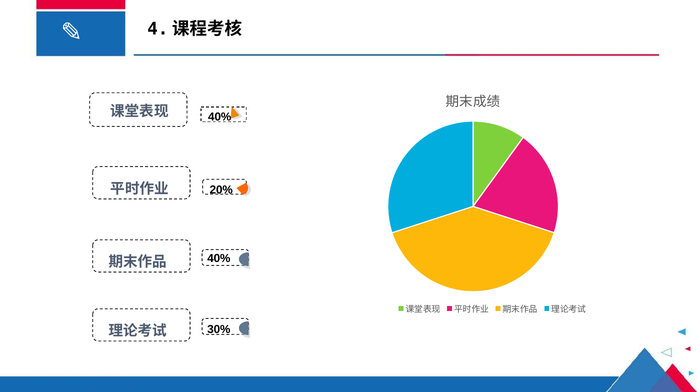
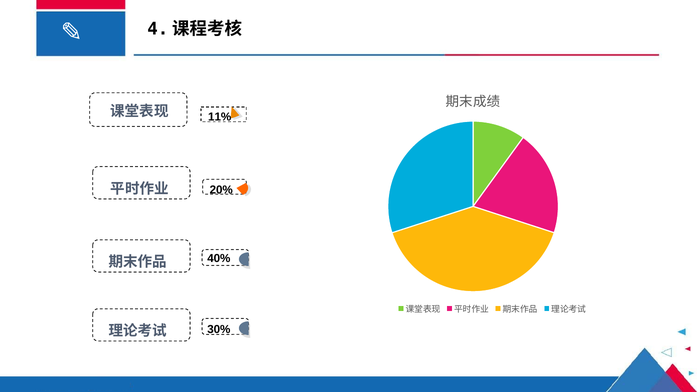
40% at (220, 117): 40% -> 11%
